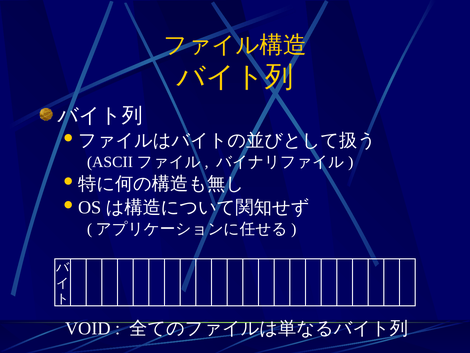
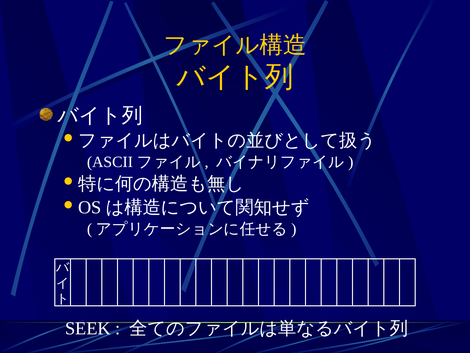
VOID: VOID -> SEEK
